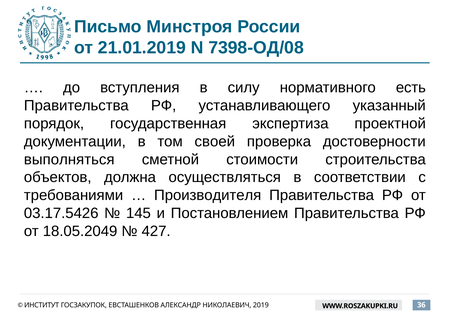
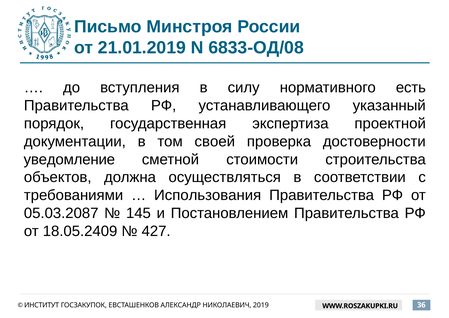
7398-ОД/08: 7398-ОД/08 -> 6833-ОД/08
выполняться: выполняться -> уведомление
Производителя: Производителя -> Использования
03.17.5426: 03.17.5426 -> 05.03.2087
18.05.2049: 18.05.2049 -> 18.05.2409
